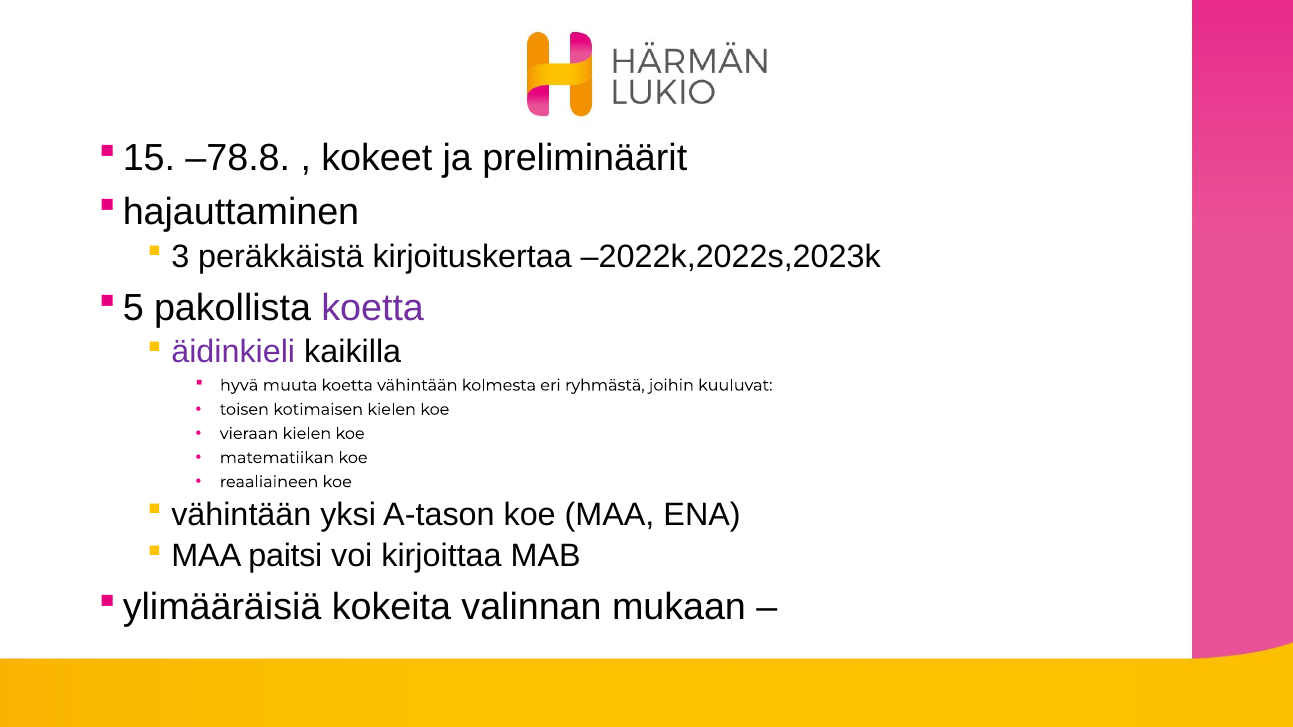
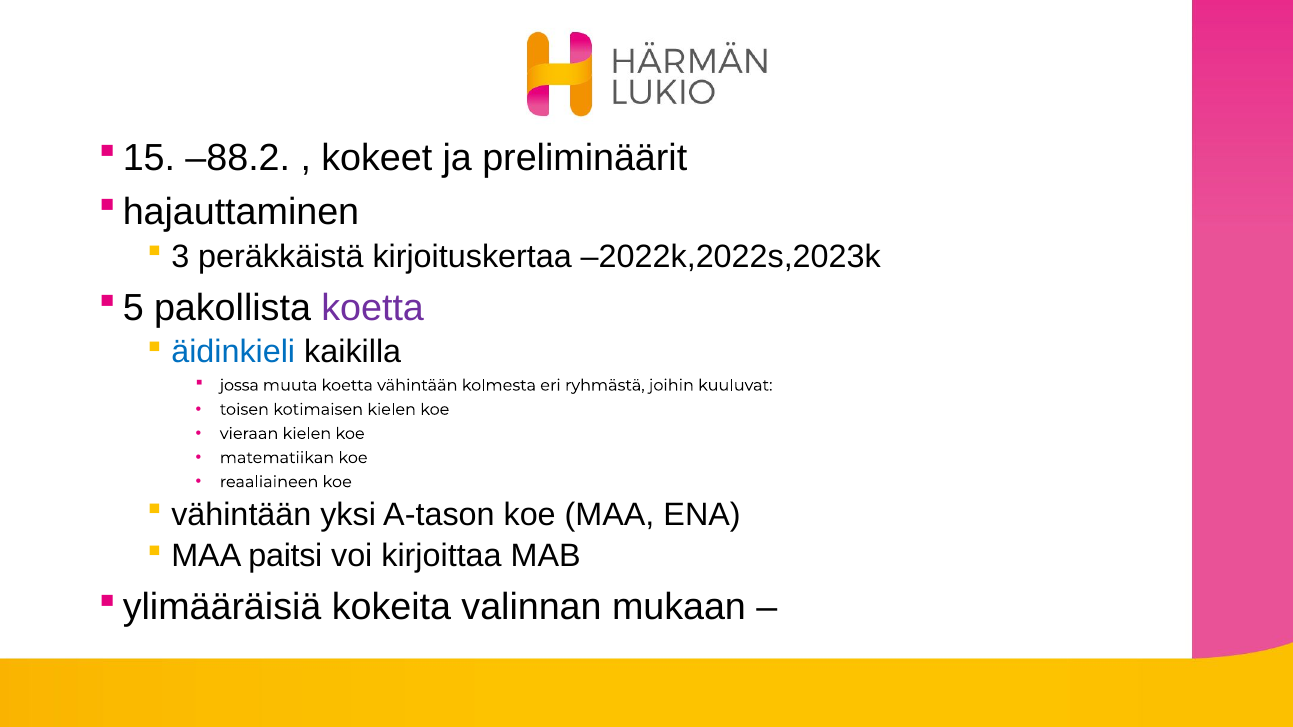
–78.8: –78.8 -> –88.2
äidinkieli colour: purple -> blue
hyvä: hyvä -> jossa
